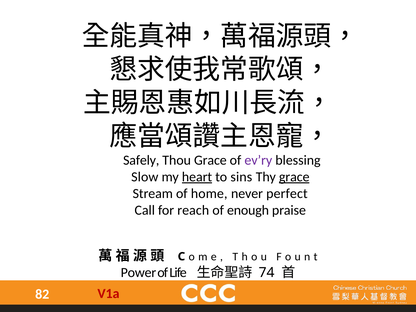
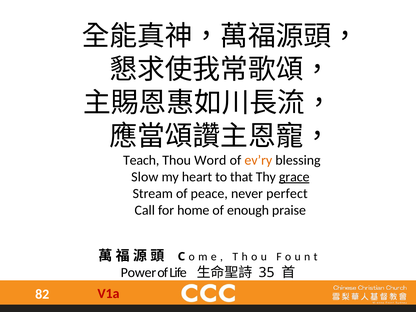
Safely: Safely -> Teach
Thou Grace: Grace -> Word
ev’ry colour: purple -> orange
heart underline: present -> none
sins: sins -> that
home: home -> peace
reach: reach -> home
74: 74 -> 35
